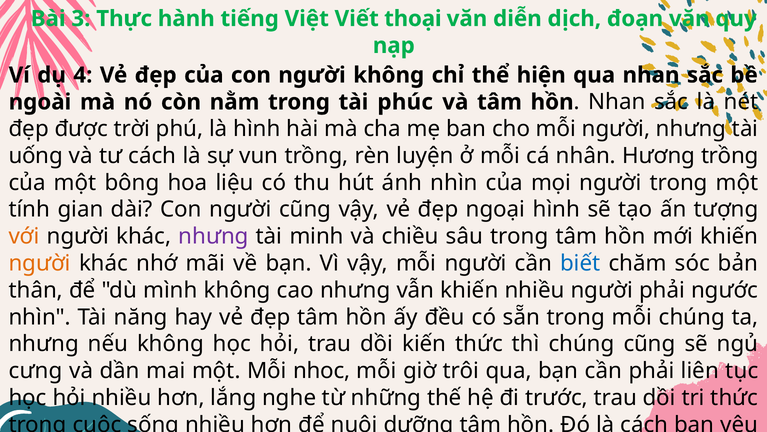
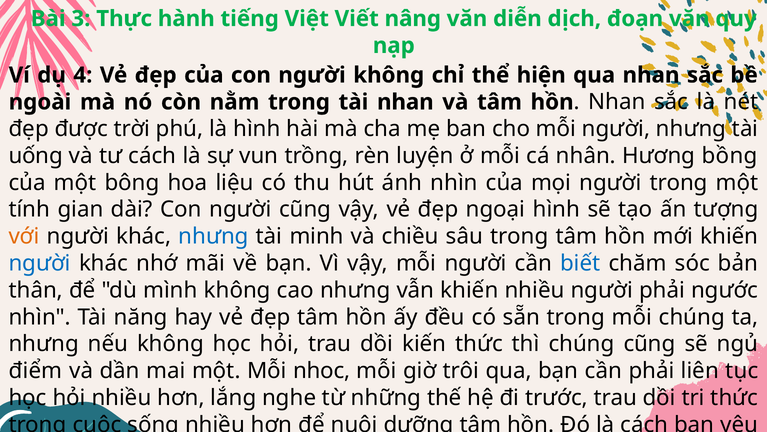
thoại: thoại -> nâng
tài phúc: phúc -> nhan
Hương trồng: trồng -> bồng
nhưng at (214, 236) colour: purple -> blue
người at (40, 263) colour: orange -> blue
cưng: cưng -> điểm
